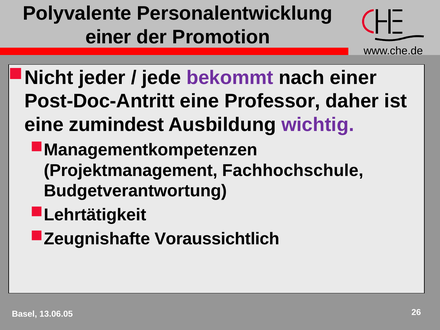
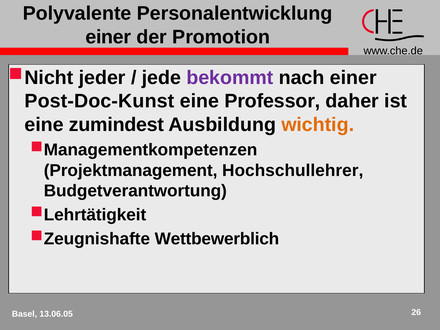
Post-Doc-Antritt: Post-Doc-Antritt -> Post-Doc-Kunst
wichtig colour: purple -> orange
Fachhochschule: Fachhochschule -> Hochschullehrer
Voraussichtlich: Voraussichtlich -> Wettbewerblich
